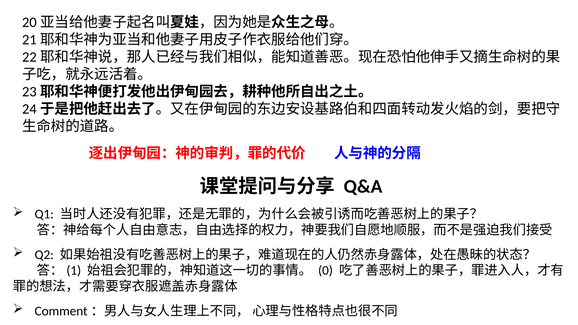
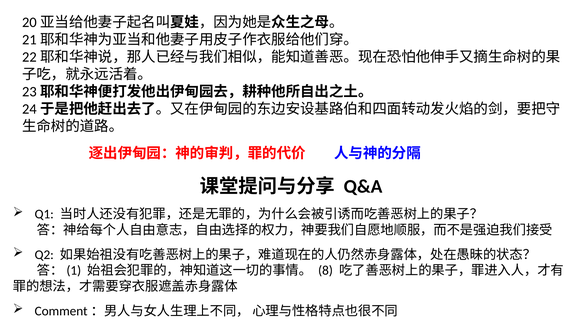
0: 0 -> 8
